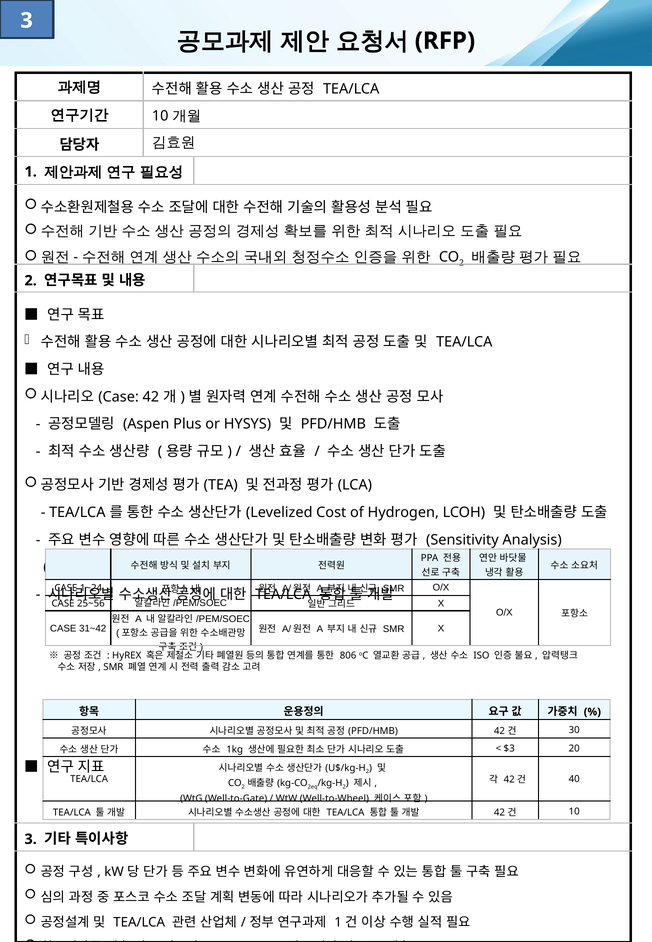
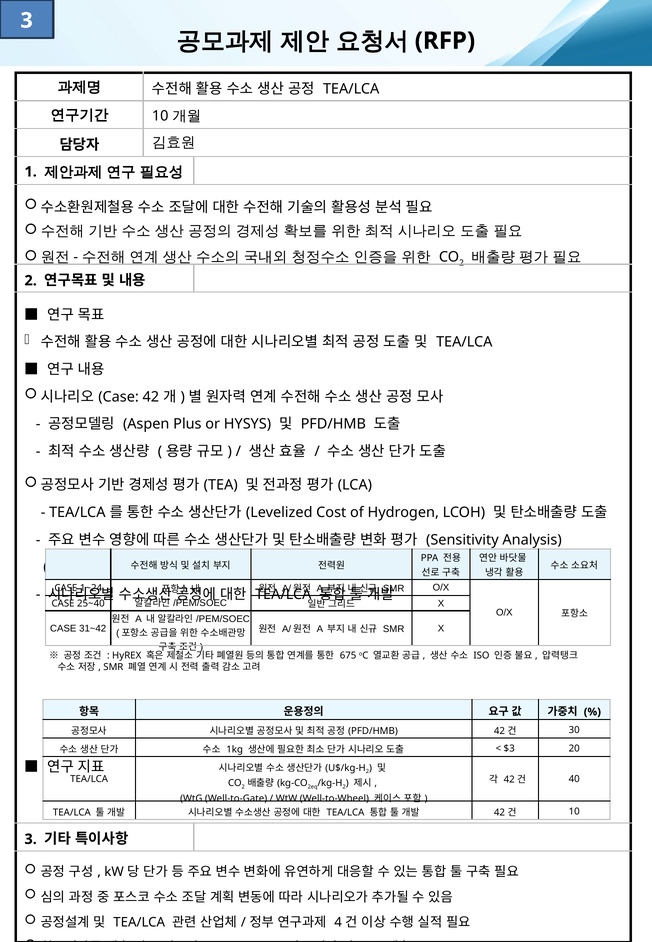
25~56: 25~56 -> 25~40
806: 806 -> 675
1 at (338, 922): 1 -> 4
